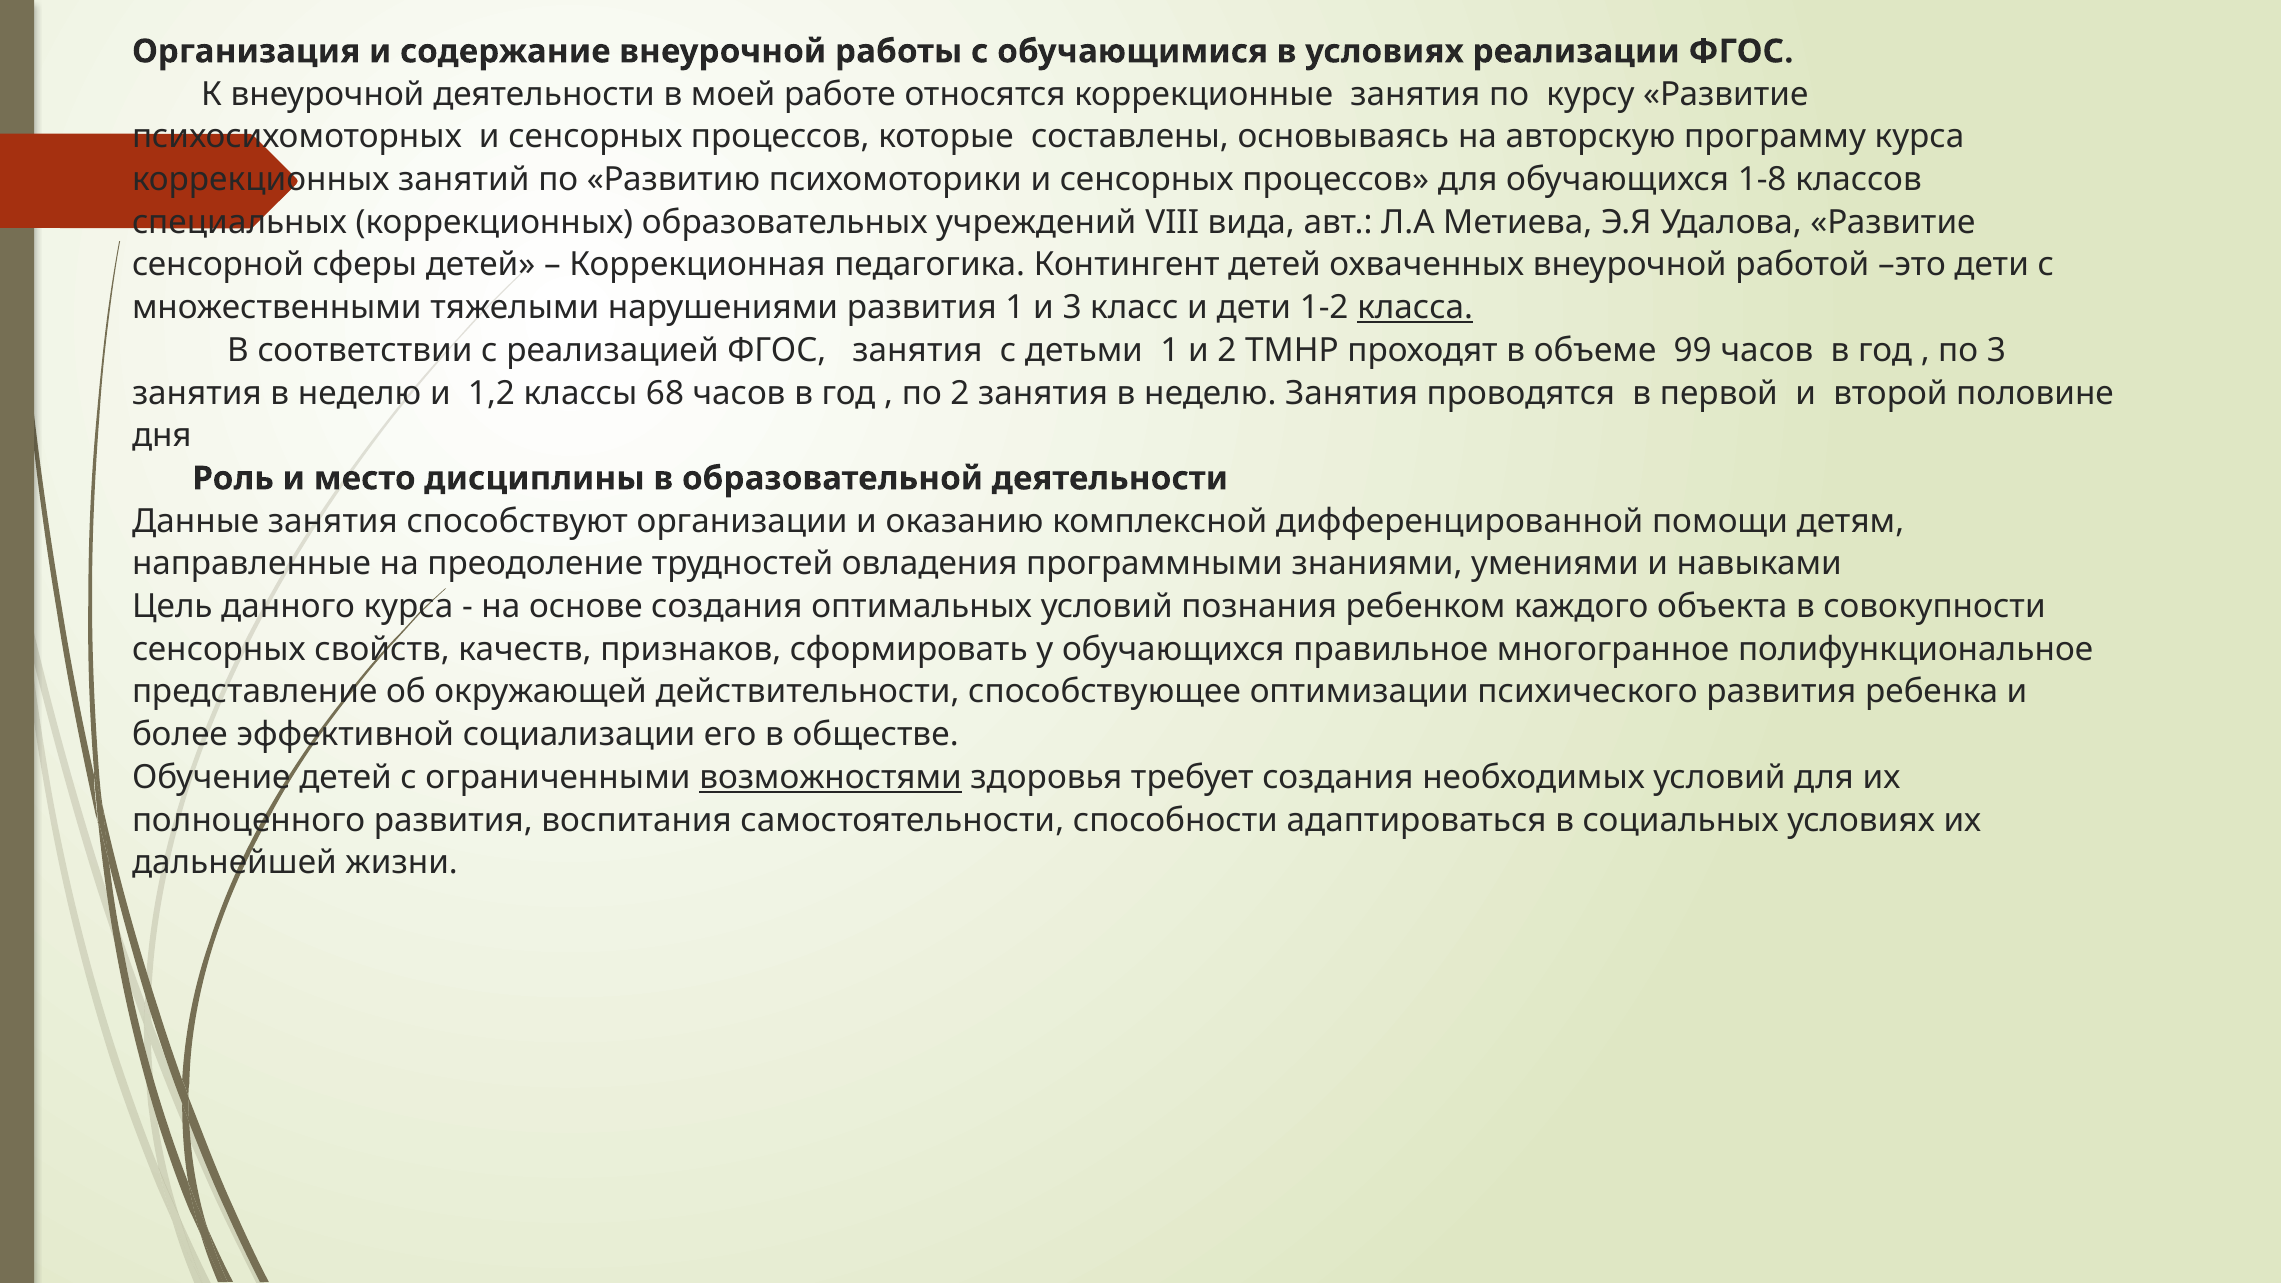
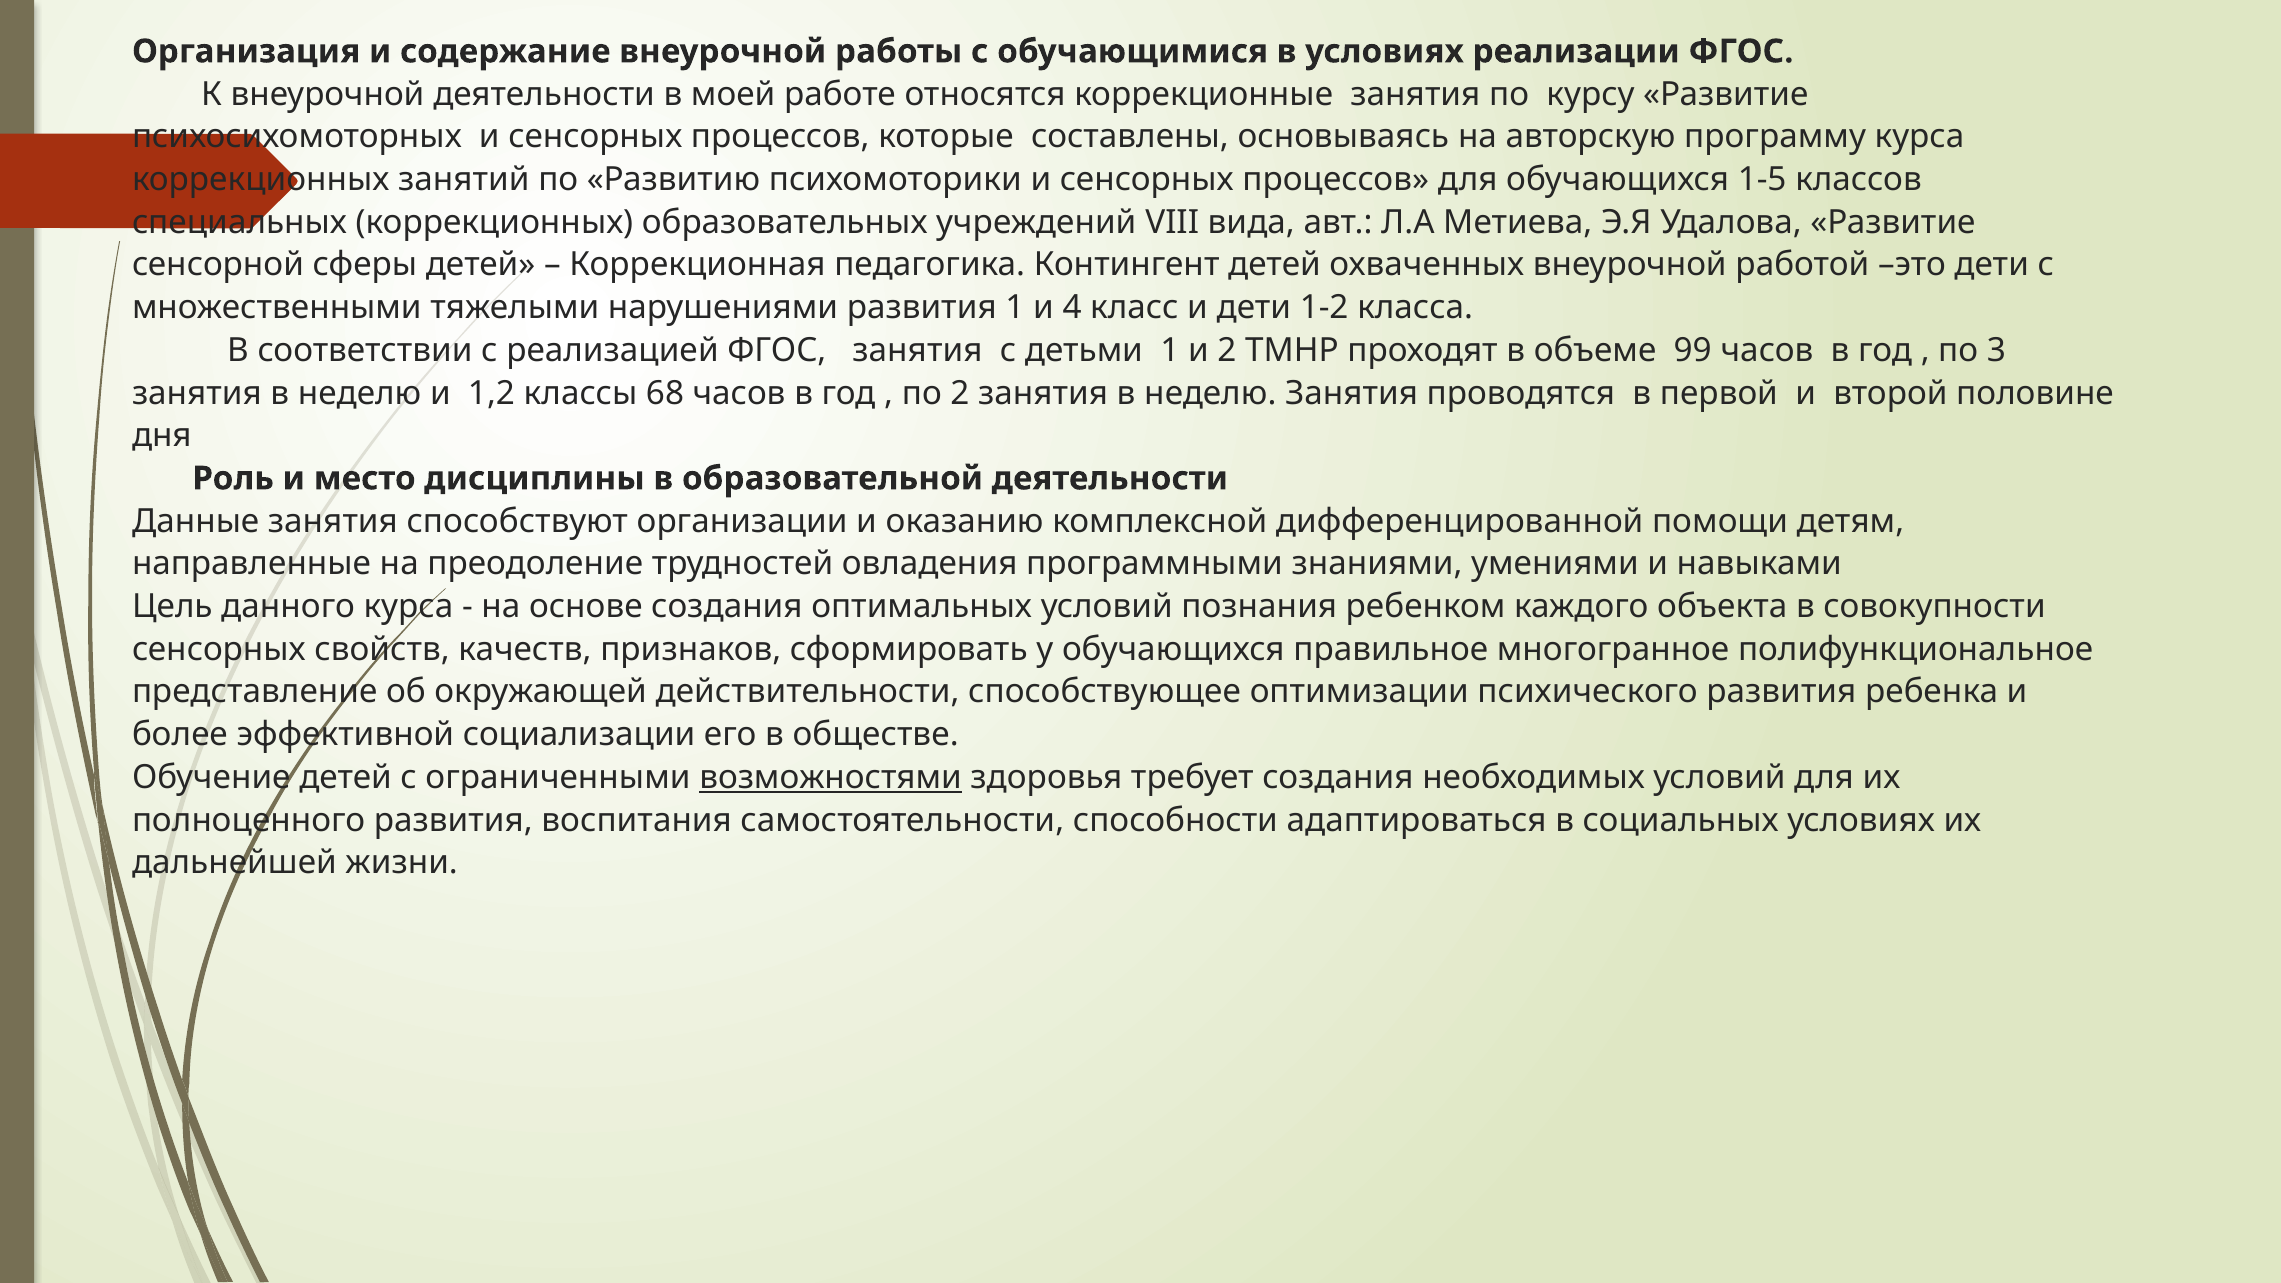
1-8: 1-8 -> 1-5
и 3: 3 -> 4
класса underline: present -> none
